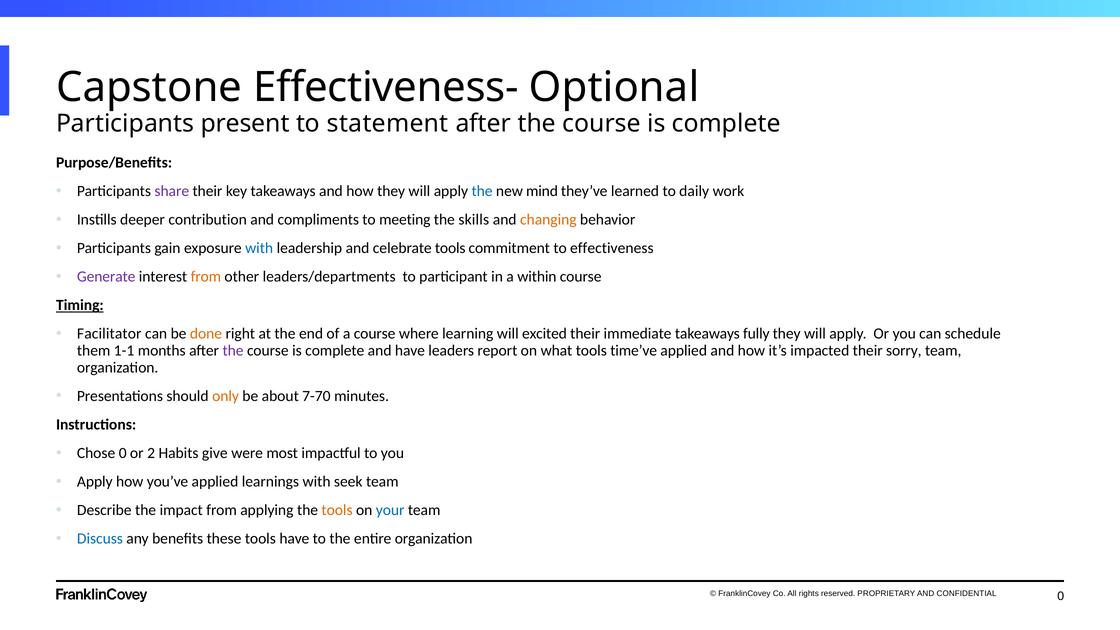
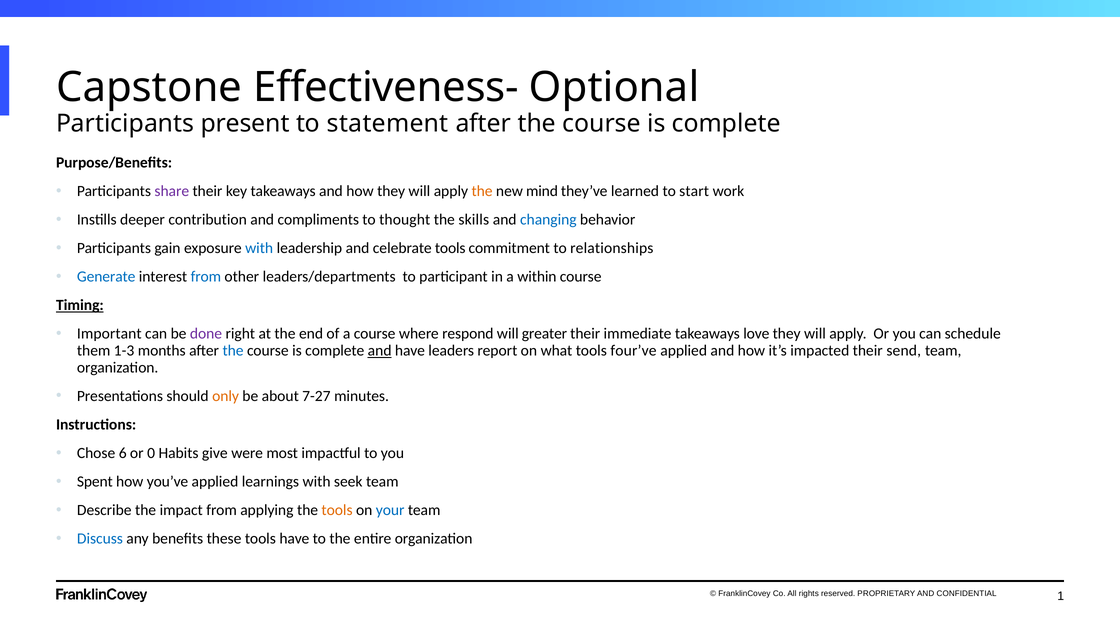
the at (482, 191) colour: blue -> orange
daily: daily -> start
meeting: meeting -> thought
changing colour: orange -> blue
effectiveness: effectiveness -> relationships
Generate colour: purple -> blue
from at (206, 277) colour: orange -> blue
Facilitator: Facilitator -> Important
done colour: orange -> purple
learning: learning -> respond
excited: excited -> greater
fully: fully -> love
1-1: 1-1 -> 1-3
the at (233, 351) colour: purple -> blue
and at (380, 351) underline: none -> present
time’ve: time’ve -> four’ve
sorry: sorry -> send
7-70: 7-70 -> 7-27
Chose 0: 0 -> 6
2: 2 -> 0
Apply at (95, 482): Apply -> Spent
0 at (1061, 596): 0 -> 1
